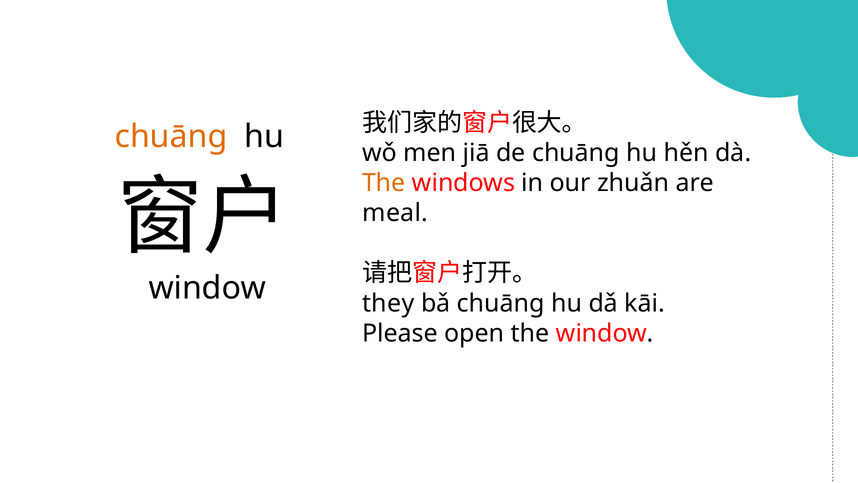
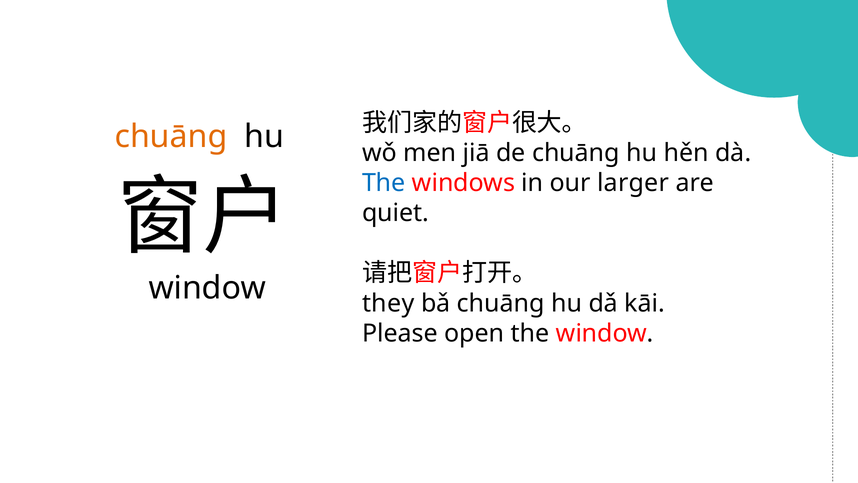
The at (384, 183) colour: orange -> blue
zhuǎn: zhuǎn -> larger
meal: meal -> quiet
